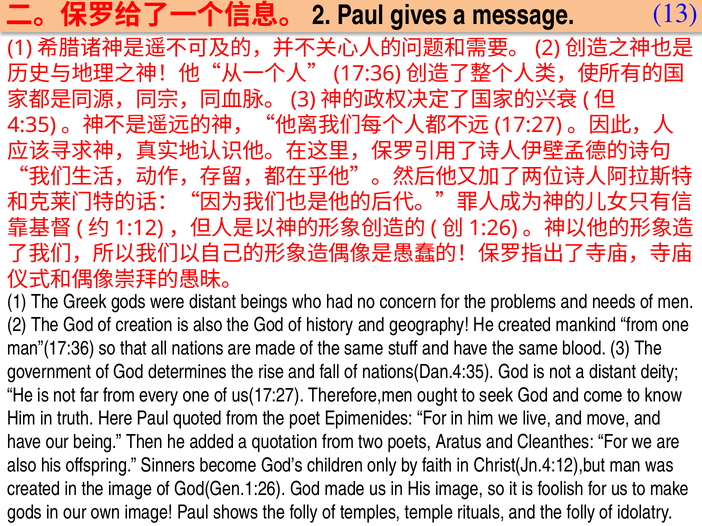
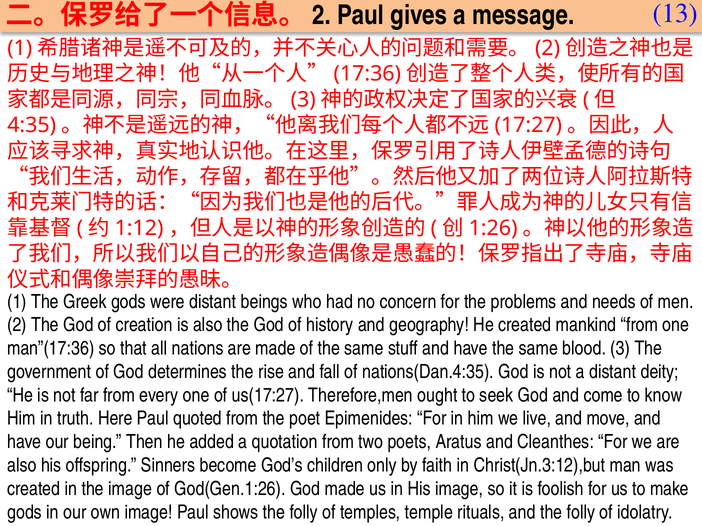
Christ(Jn.4:12),but: Christ(Jn.4:12),but -> Christ(Jn.3:12),but
